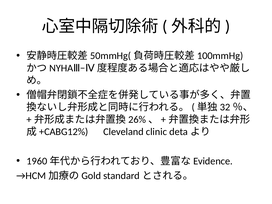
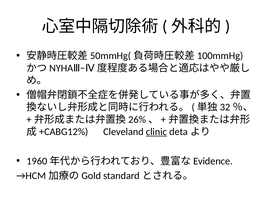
clinic underline: none -> present
